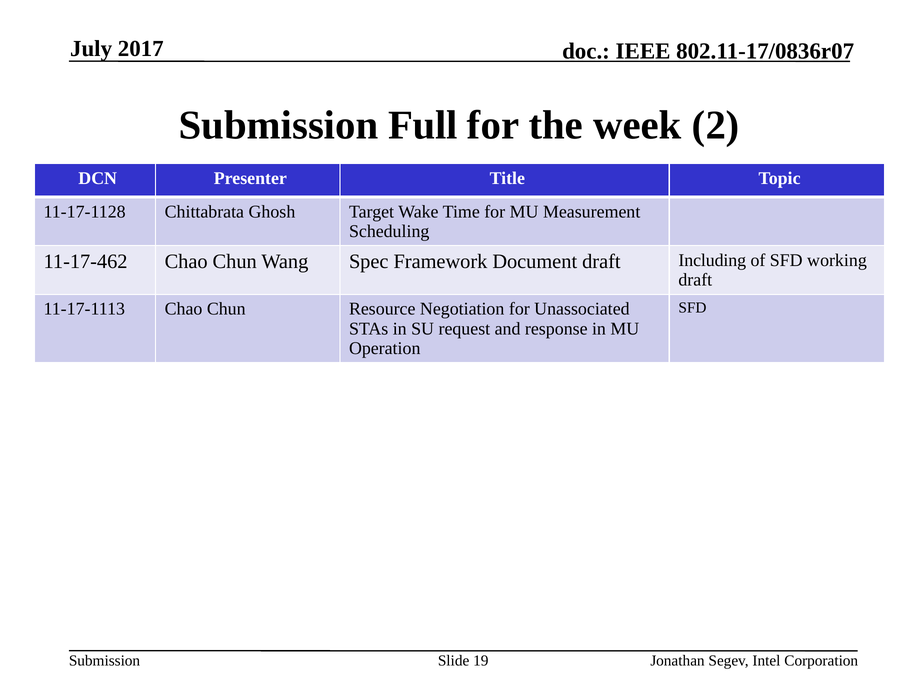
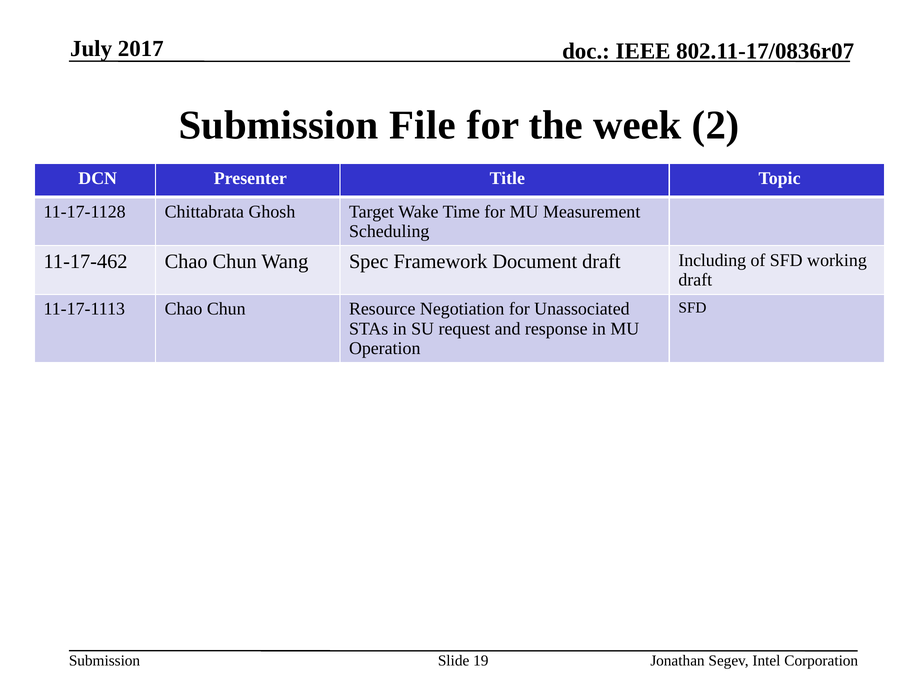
Full: Full -> File
